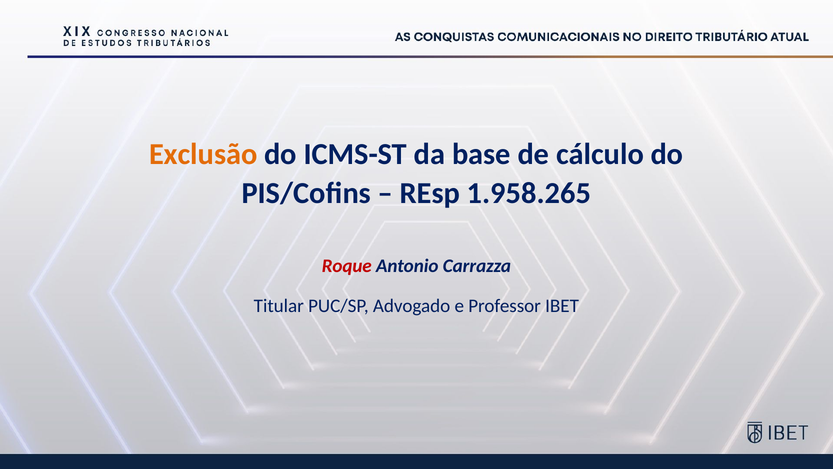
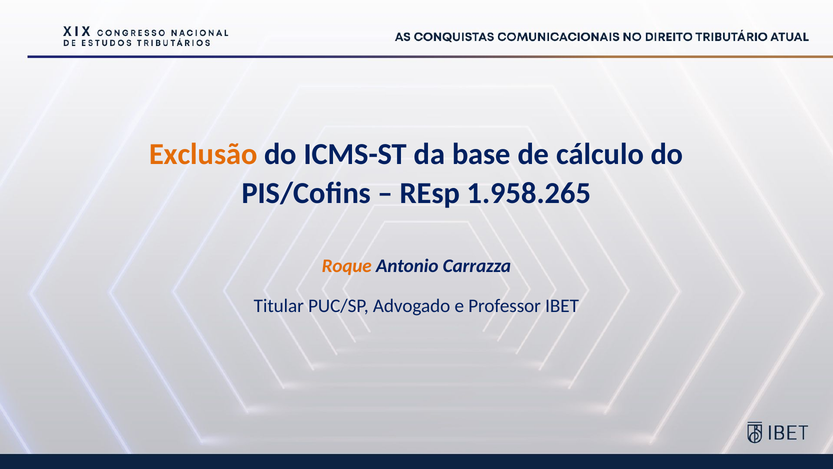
Roque colour: red -> orange
